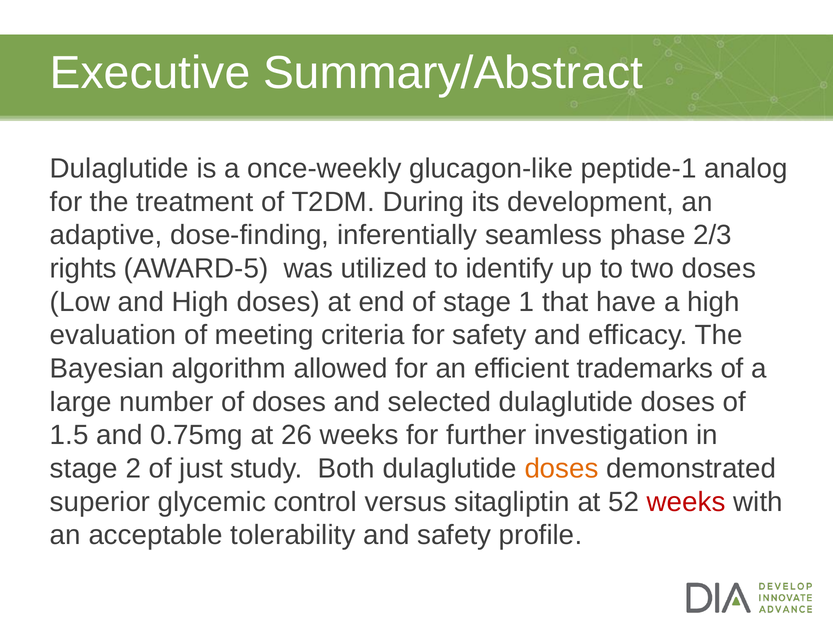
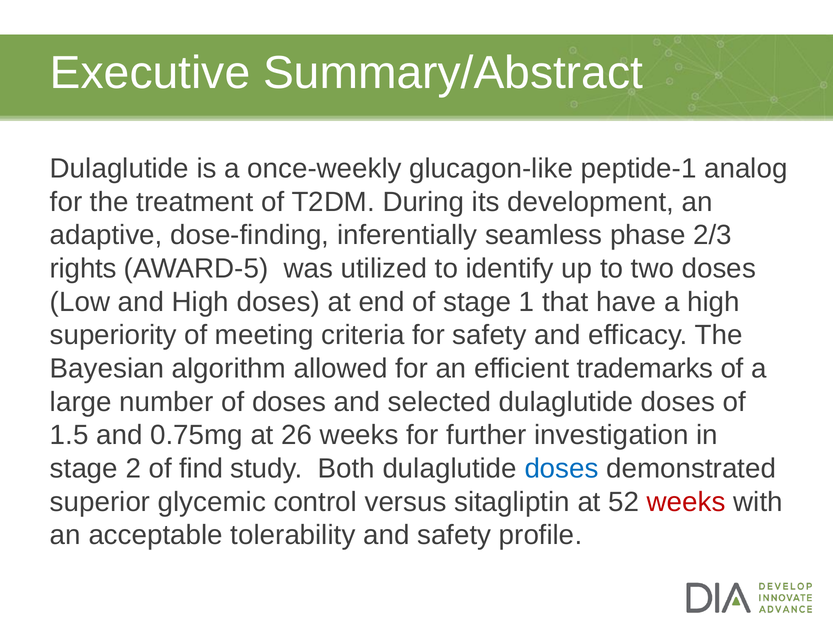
evaluation: evaluation -> superiority
just: just -> find
doses at (562, 468) colour: orange -> blue
